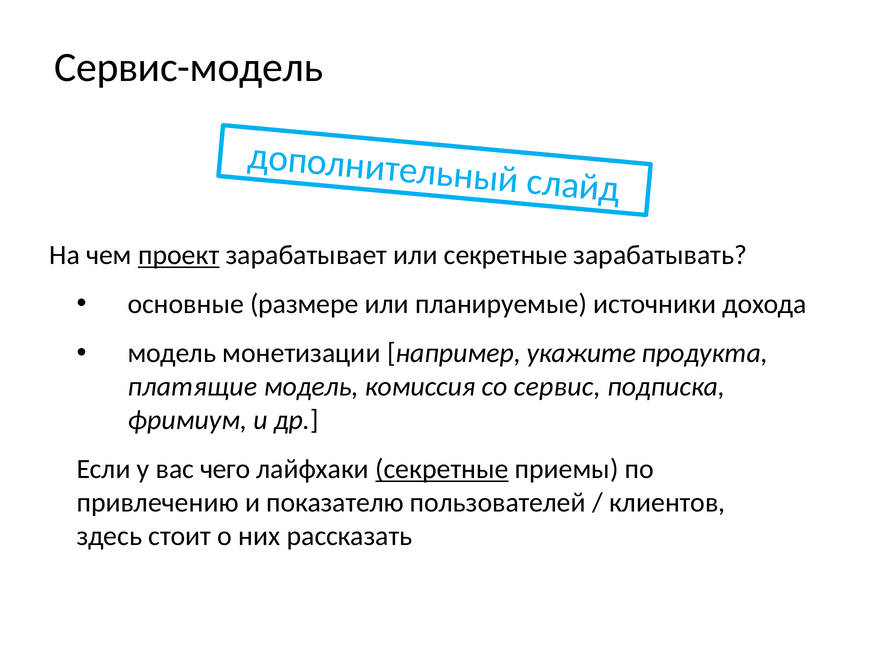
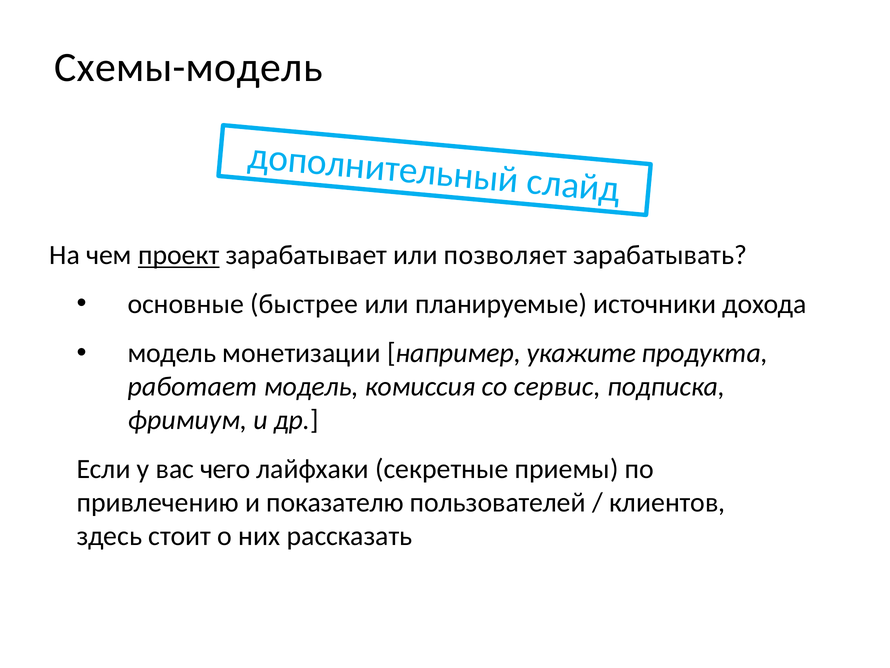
Сервис-модель: Сервис-модель -> Схемы-модель
или секретные: секретные -> позволяет
размере: размере -> быстрее
платящие: платящие -> работает
секретные at (442, 469) underline: present -> none
